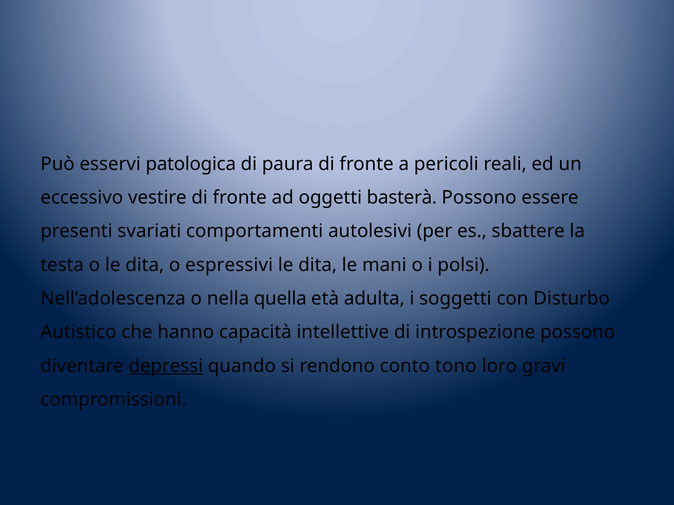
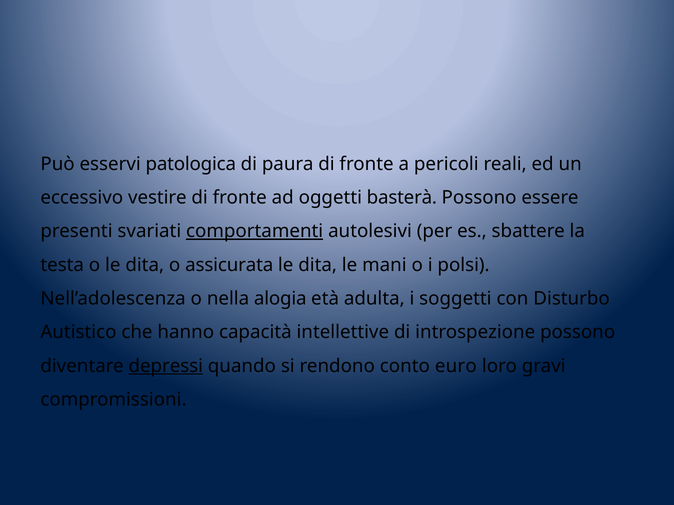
comportamenti underline: none -> present
espressivi: espressivi -> assicurata
quella: quella -> alogia
tono: tono -> euro
